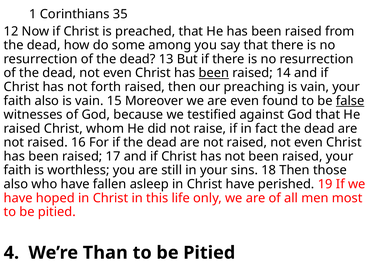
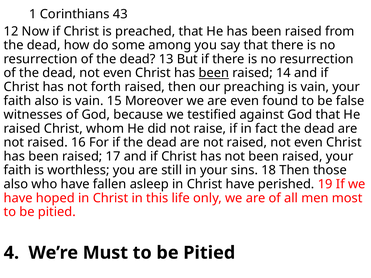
35: 35 -> 43
false underline: present -> none
Than: Than -> Must
